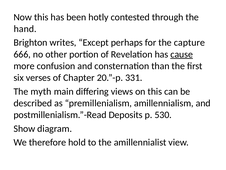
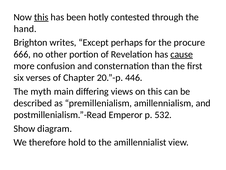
this at (41, 17) underline: none -> present
capture: capture -> procure
331: 331 -> 446
Deposits: Deposits -> Emperor
530: 530 -> 532
